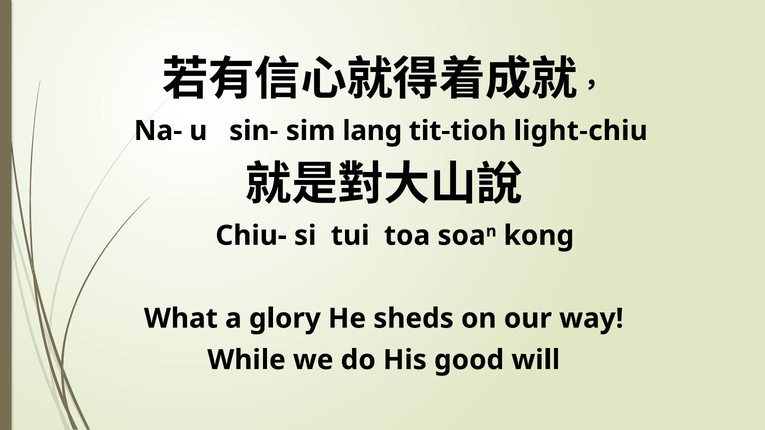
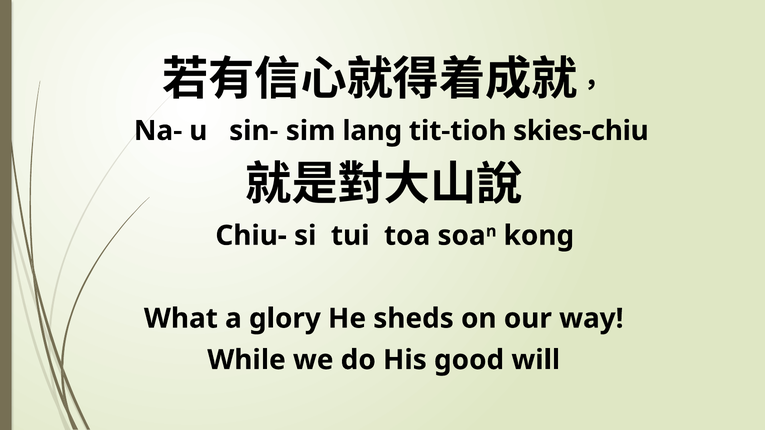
light-chiu: light-chiu -> skies-chiu
